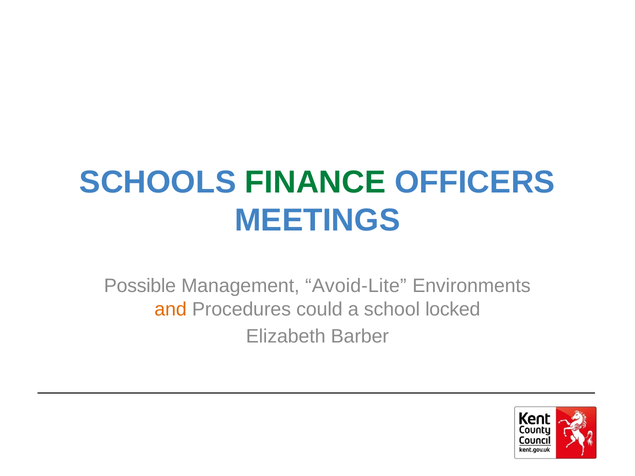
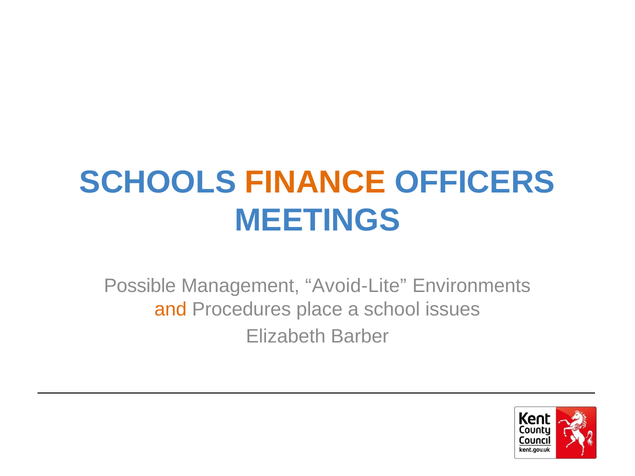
FINANCE colour: green -> orange
could: could -> place
locked: locked -> issues
